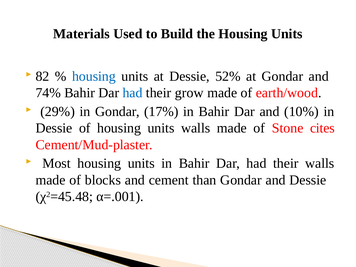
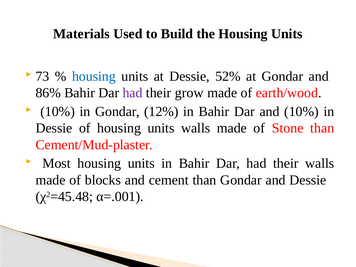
82: 82 -> 73
74%: 74% -> 86%
had at (133, 93) colour: blue -> purple
29% at (58, 112): 29% -> 10%
17%: 17% -> 12%
Stone cites: cites -> than
